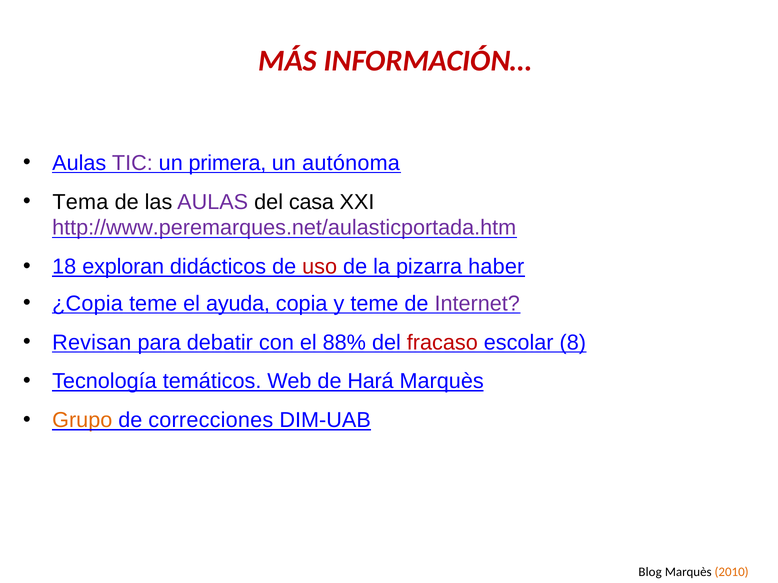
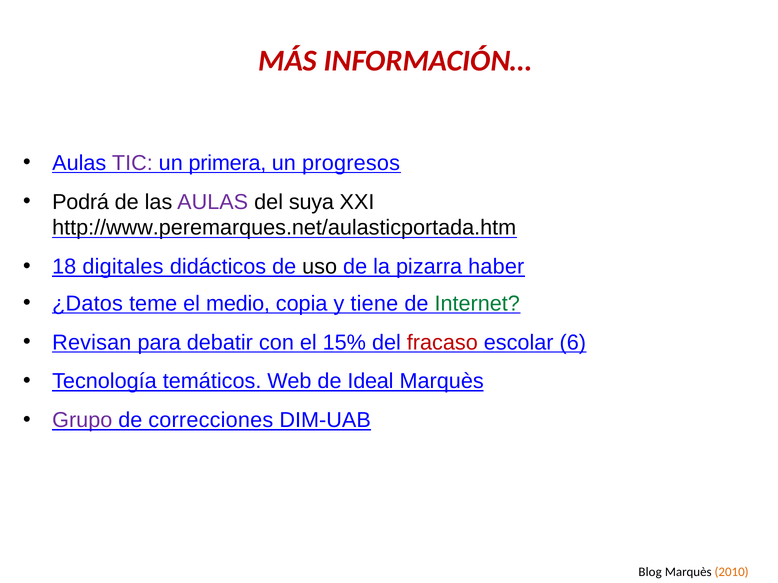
autónoma: autónoma -> progresos
Tema: Tema -> Podrá
casa: casa -> suya
http://www.peremarques.net/aulasticportada.htm colour: purple -> black
exploran: exploran -> digitales
uso colour: red -> black
¿Copia: ¿Copia -> ¿Datos
ayuda: ayuda -> medio
y teme: teme -> tiene
Internet colour: purple -> green
88%: 88% -> 15%
8: 8 -> 6
Hará: Hará -> Ideal
Grupo colour: orange -> purple
